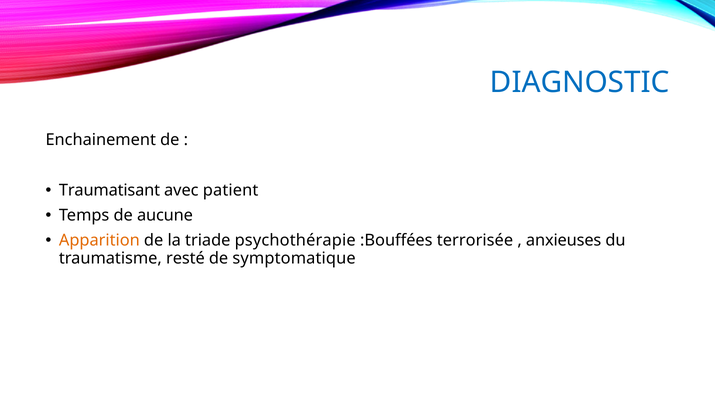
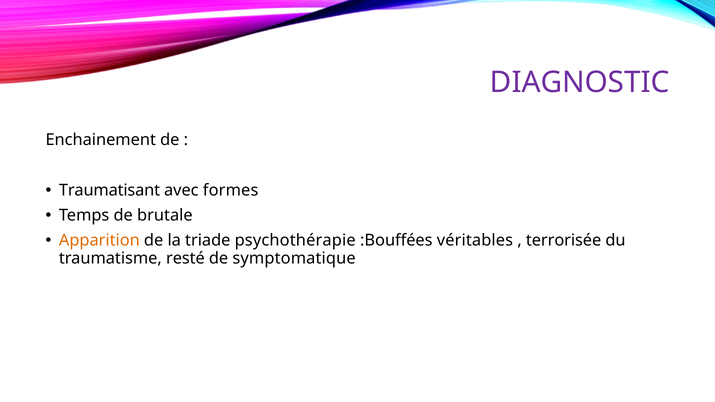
DIAGNOSTIC colour: blue -> purple
patient: patient -> formes
aucune: aucune -> brutale
terrorisée: terrorisée -> véritables
anxieuses: anxieuses -> terrorisée
